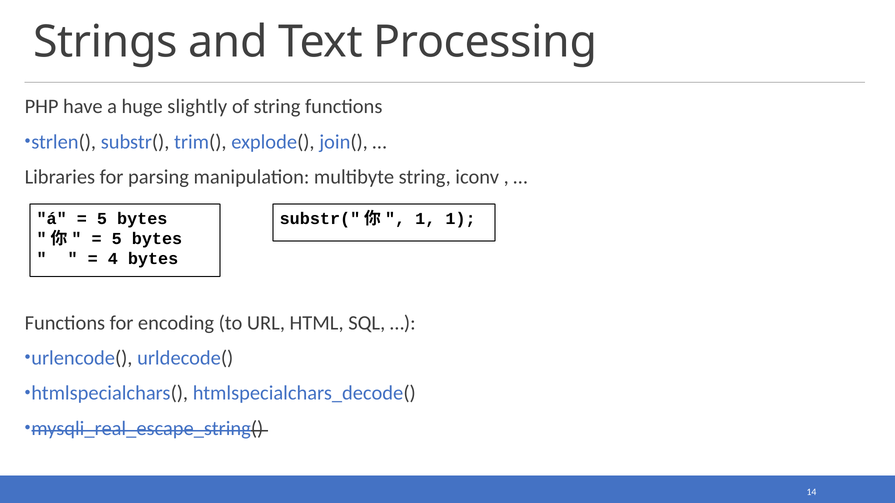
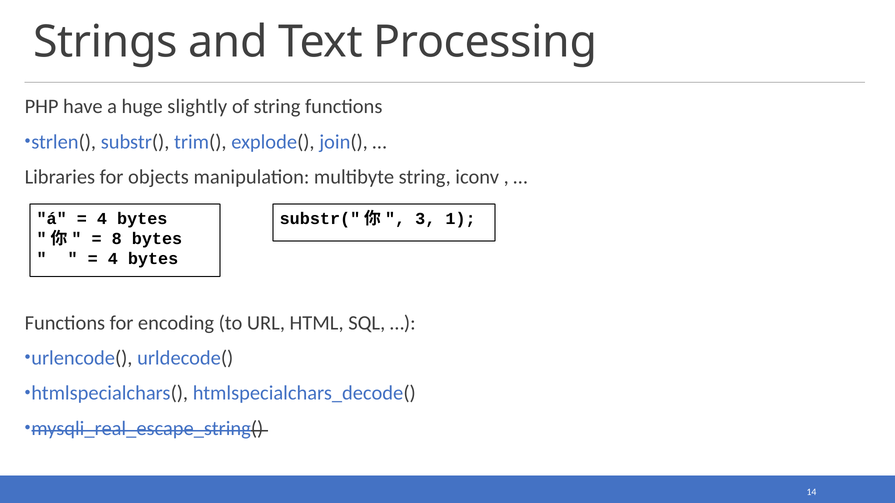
parsing: parsing -> objects
1 at (425, 219): 1 -> 3
5 at (102, 219): 5 -> 4
5 at (117, 239): 5 -> 8
